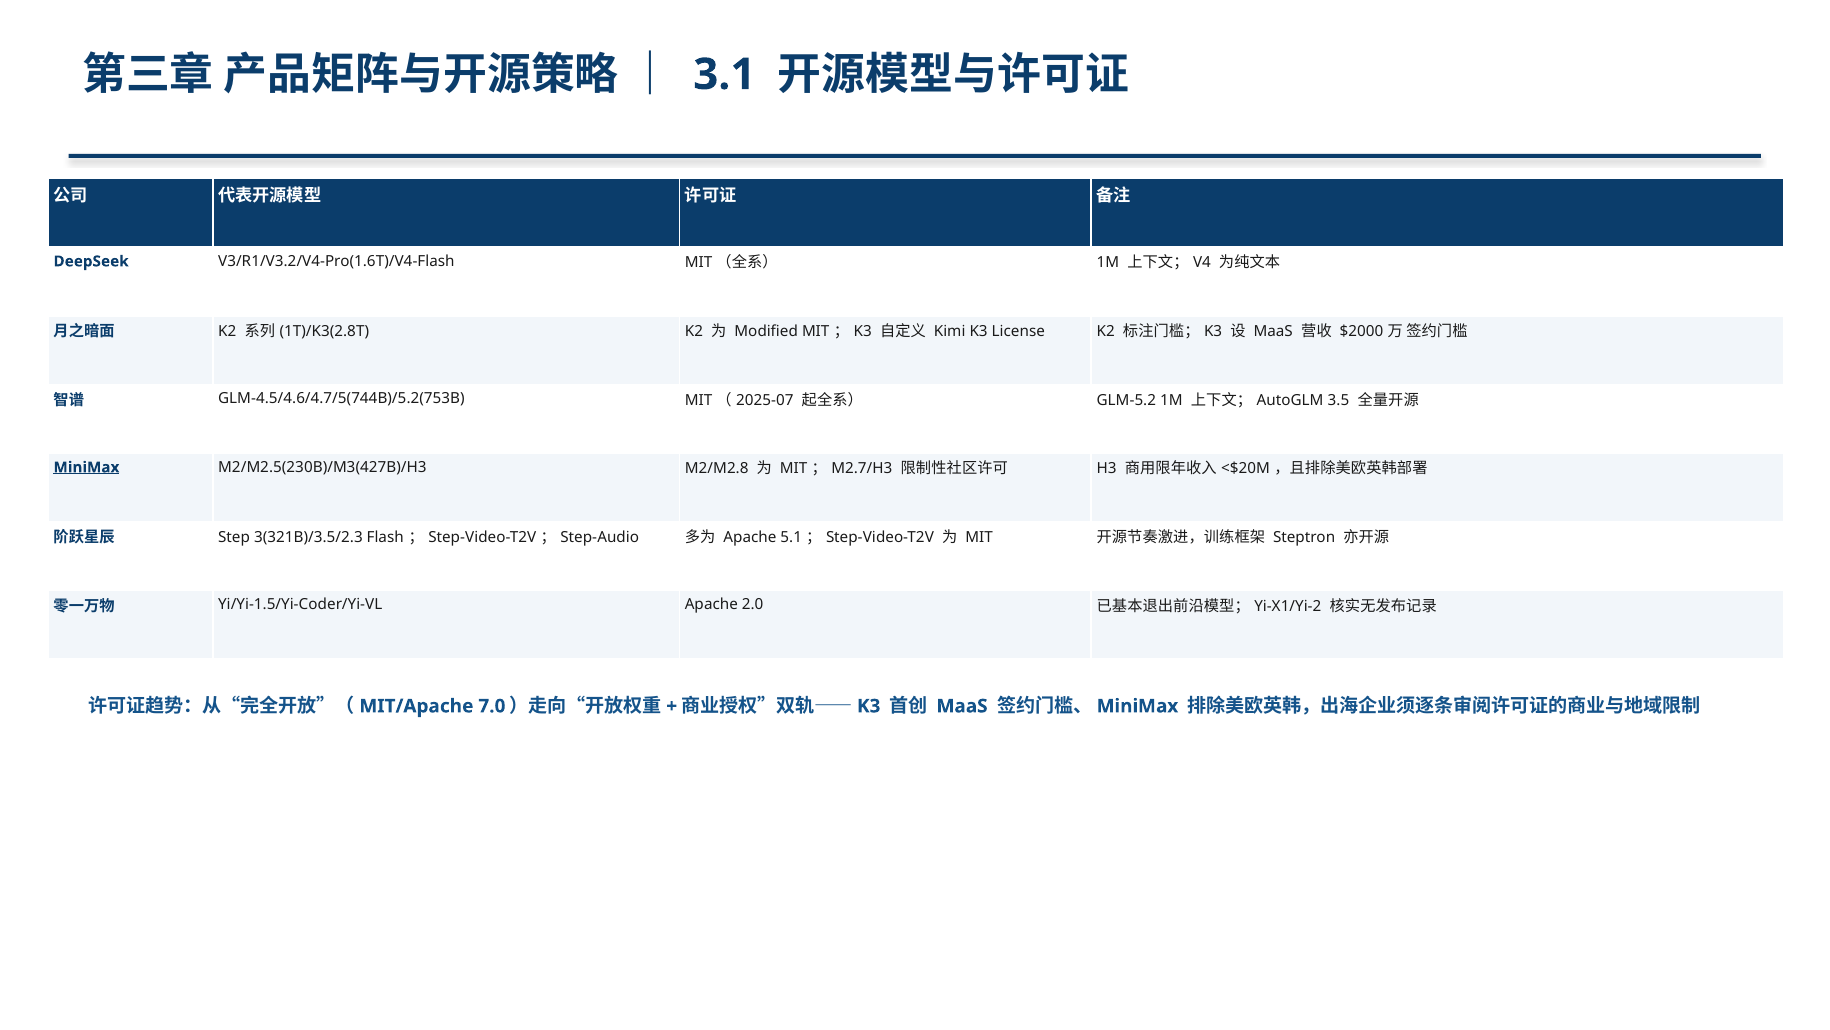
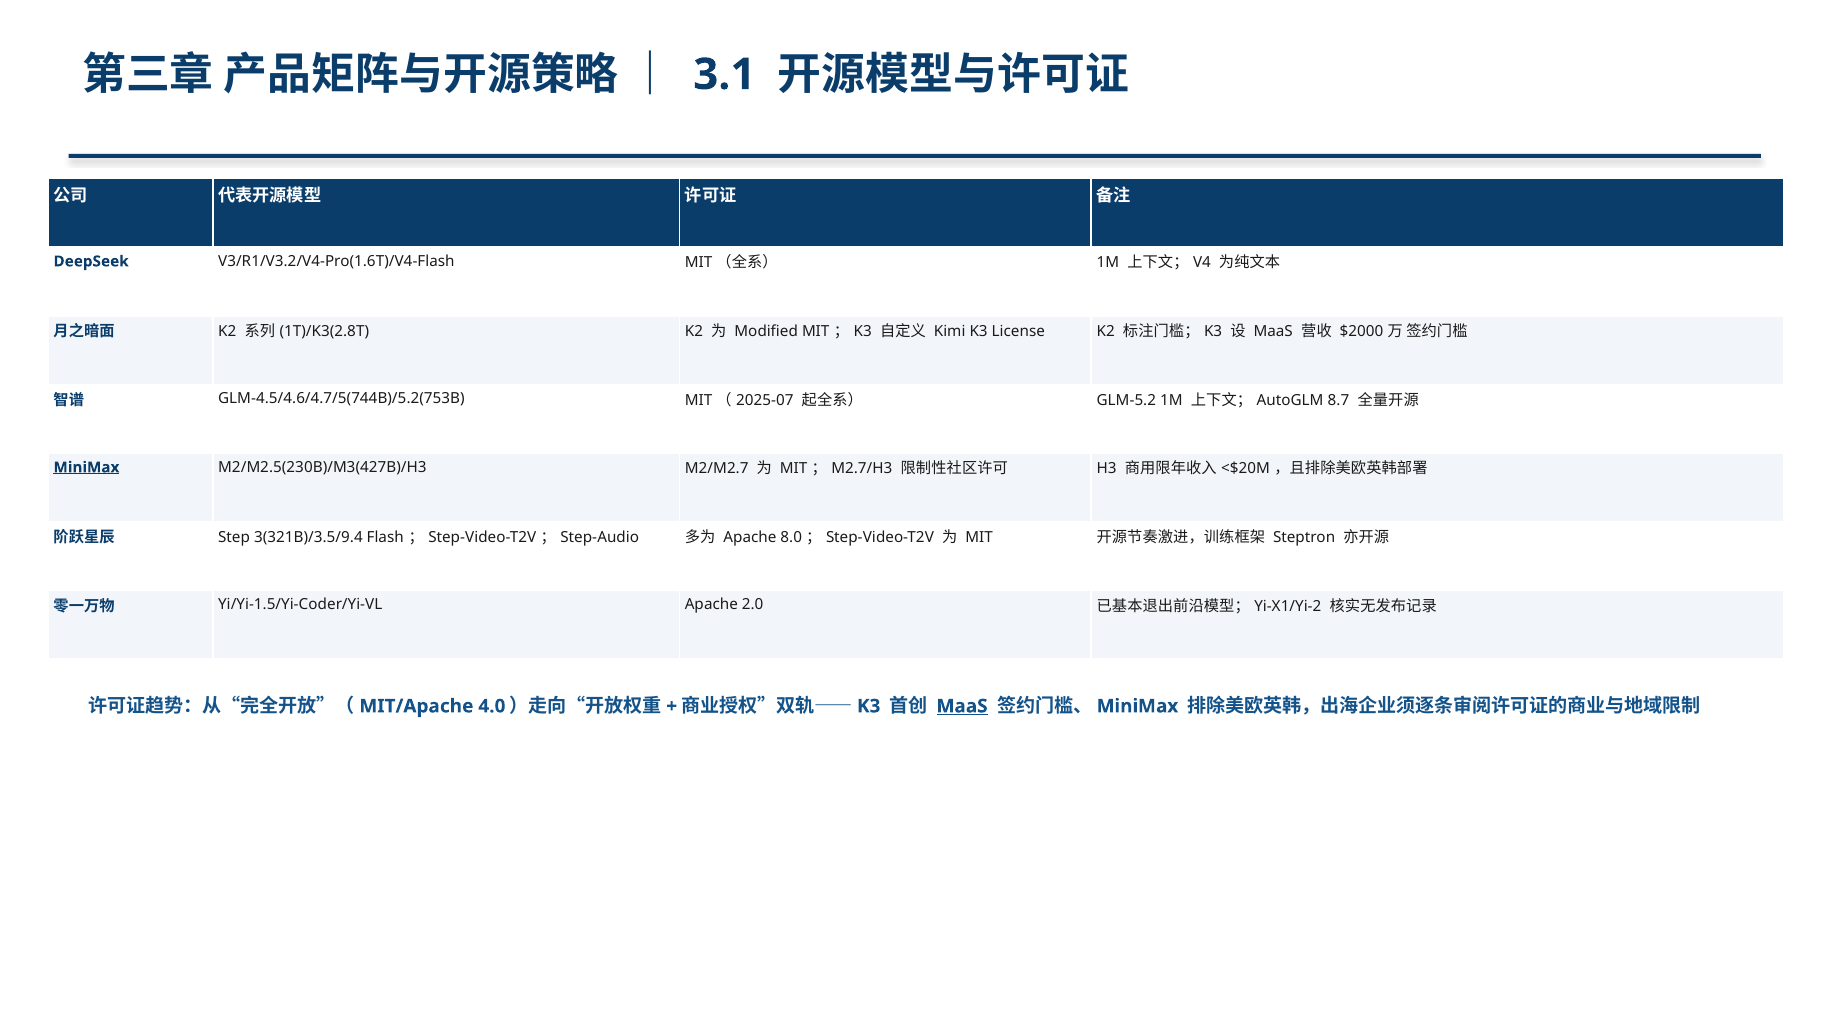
3.5: 3.5 -> 8.7
M2/M2.8: M2/M2.8 -> M2/M2.7
3(321B)/3.5/2.3: 3(321B)/3.5/2.3 -> 3(321B)/3.5/9.4
5.1: 5.1 -> 8.0
7.0: 7.0 -> 4.0
MaaS at (962, 706) underline: none -> present
